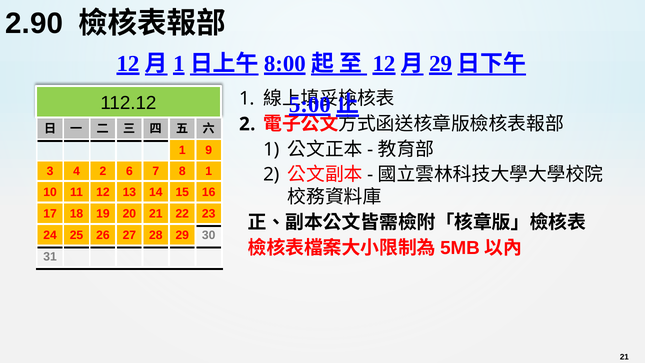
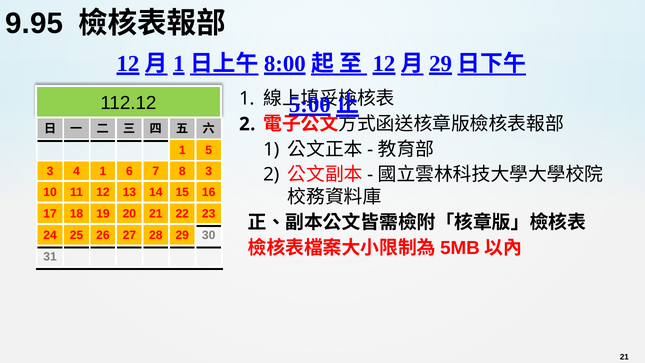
2.90: 2.90 -> 9.95
9: 9 -> 5
4 2: 2 -> 1
8 1: 1 -> 3
